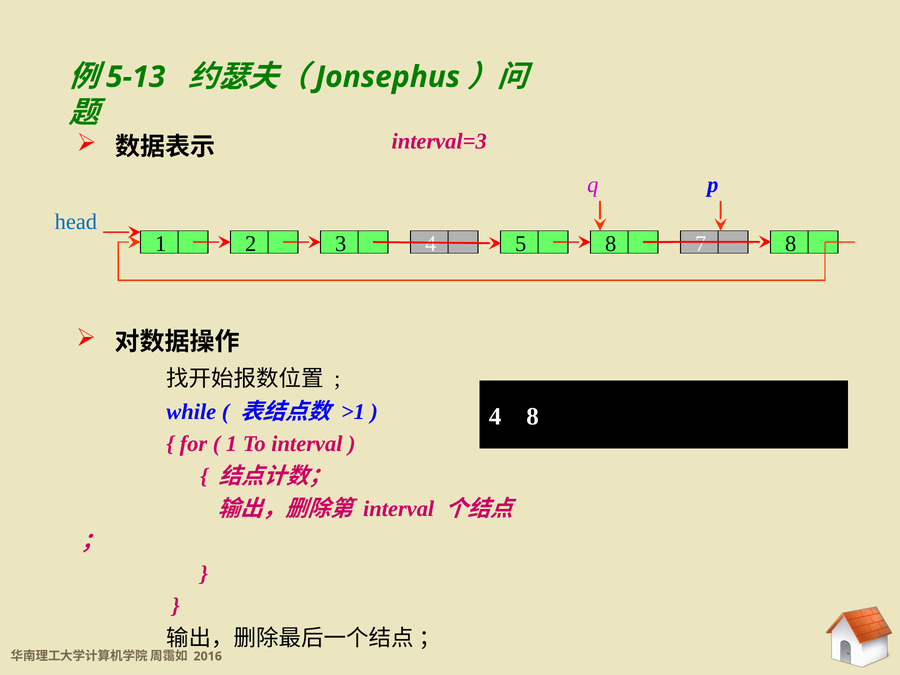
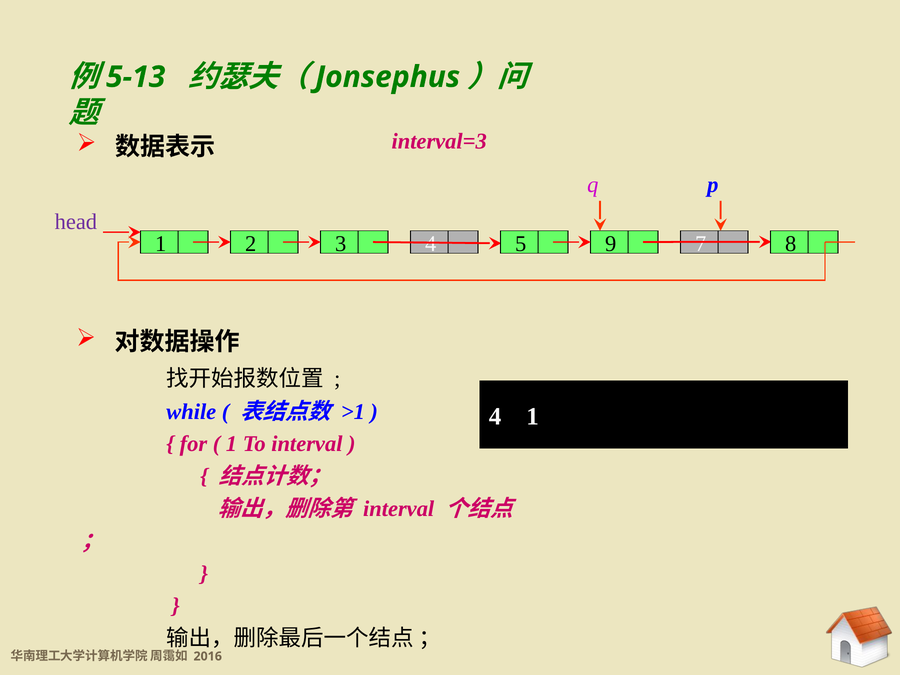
head colour: blue -> purple
4 5 8: 8 -> 9
4 8: 8 -> 1
